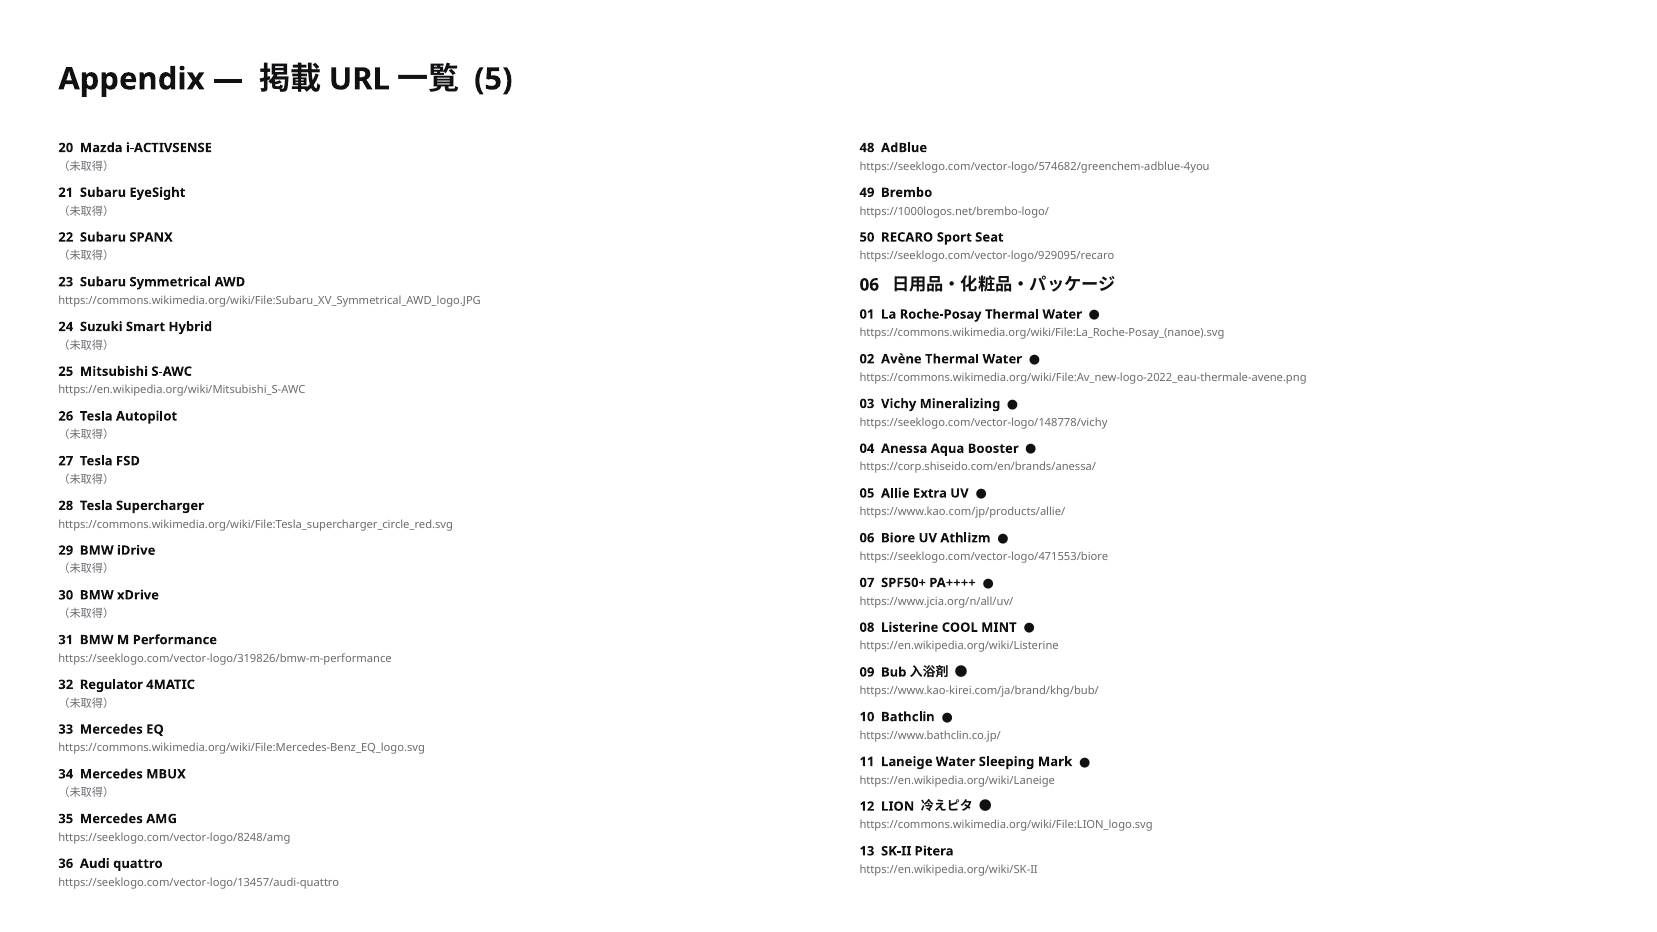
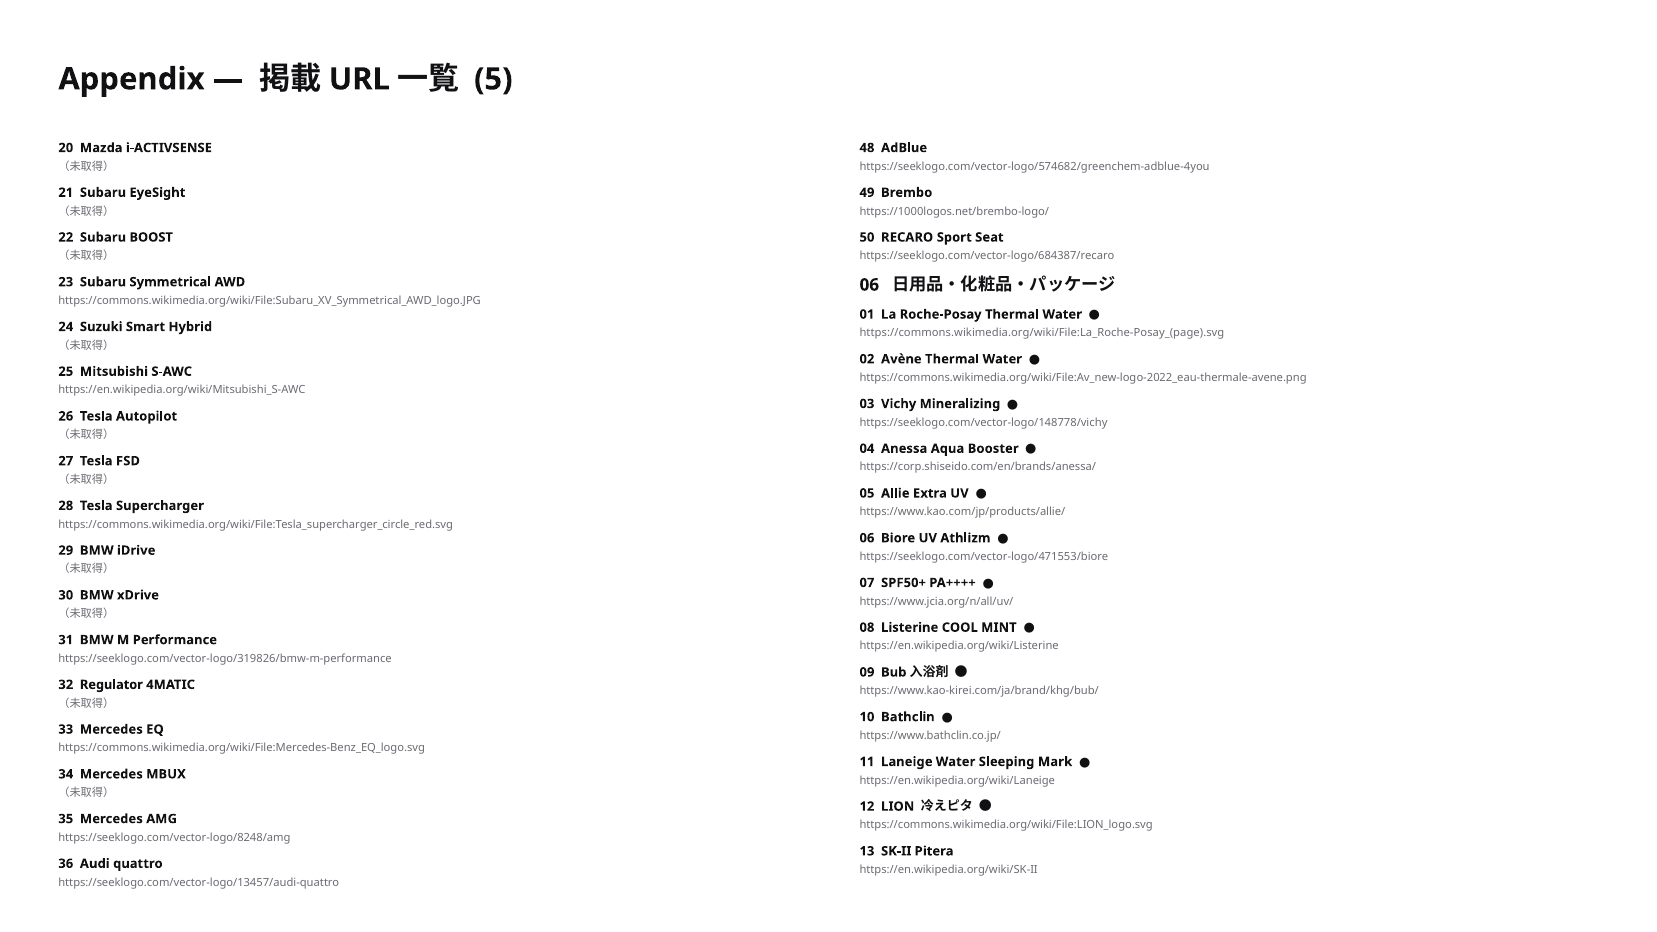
SPANX: SPANX -> BOOST
https://seeklogo.com/vector-logo/929095/recaro: https://seeklogo.com/vector-logo/929095/recaro -> https://seeklogo.com/vector-logo/684387/recaro
https://commons.wikimedia.org/wiki/File:La_Roche-Posay_(nanoe).svg: https://commons.wikimedia.org/wiki/File:La_Roche-Posay_(nanoe).svg -> https://commons.wikimedia.org/wiki/File:La_Roche-Posay_(page).svg
